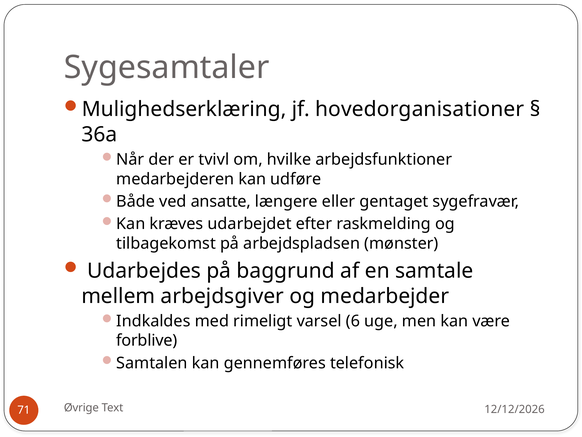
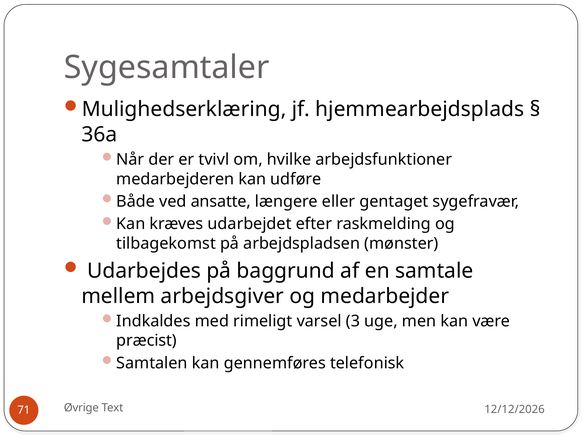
hovedorganisationer: hovedorganisationer -> hjemmearbejdsplads
6: 6 -> 3
forblive: forblive -> præcist
